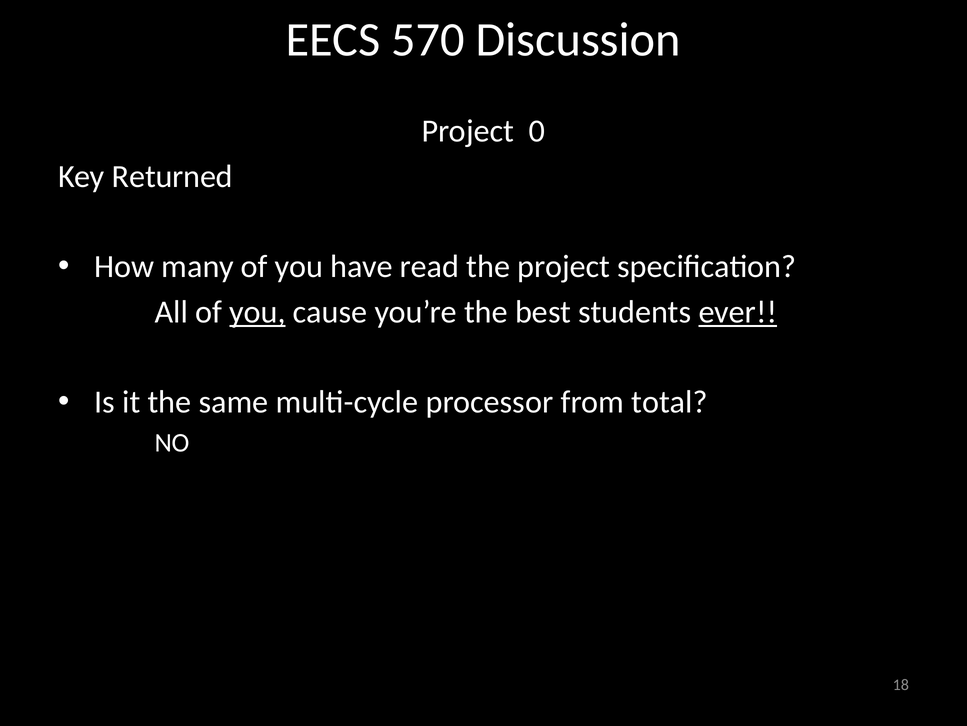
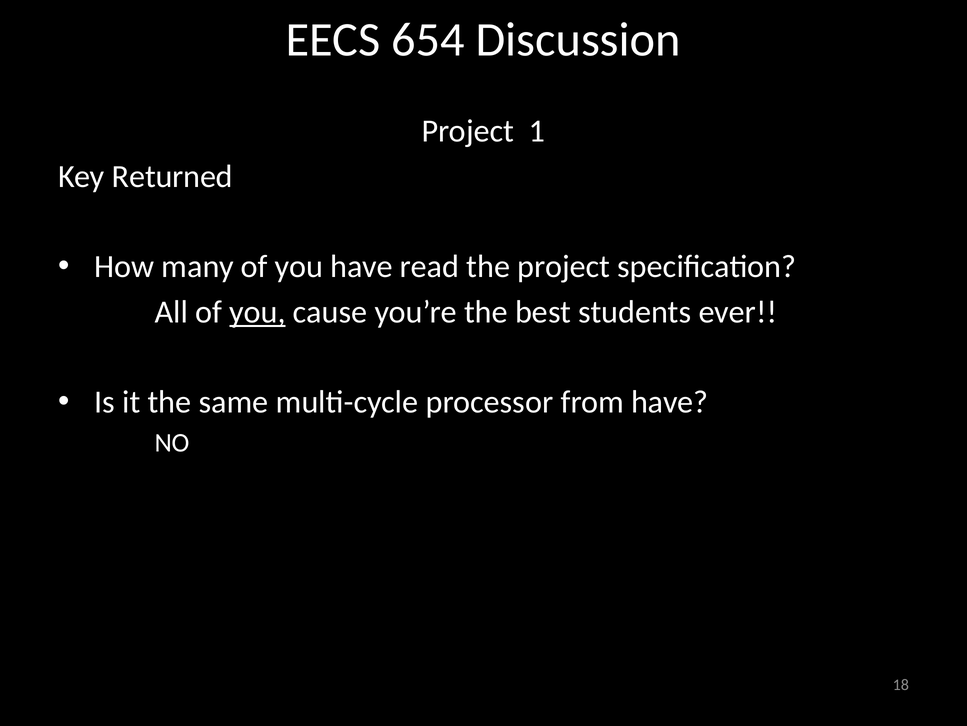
570: 570 -> 654
0: 0 -> 1
ever underline: present -> none
from total: total -> have
